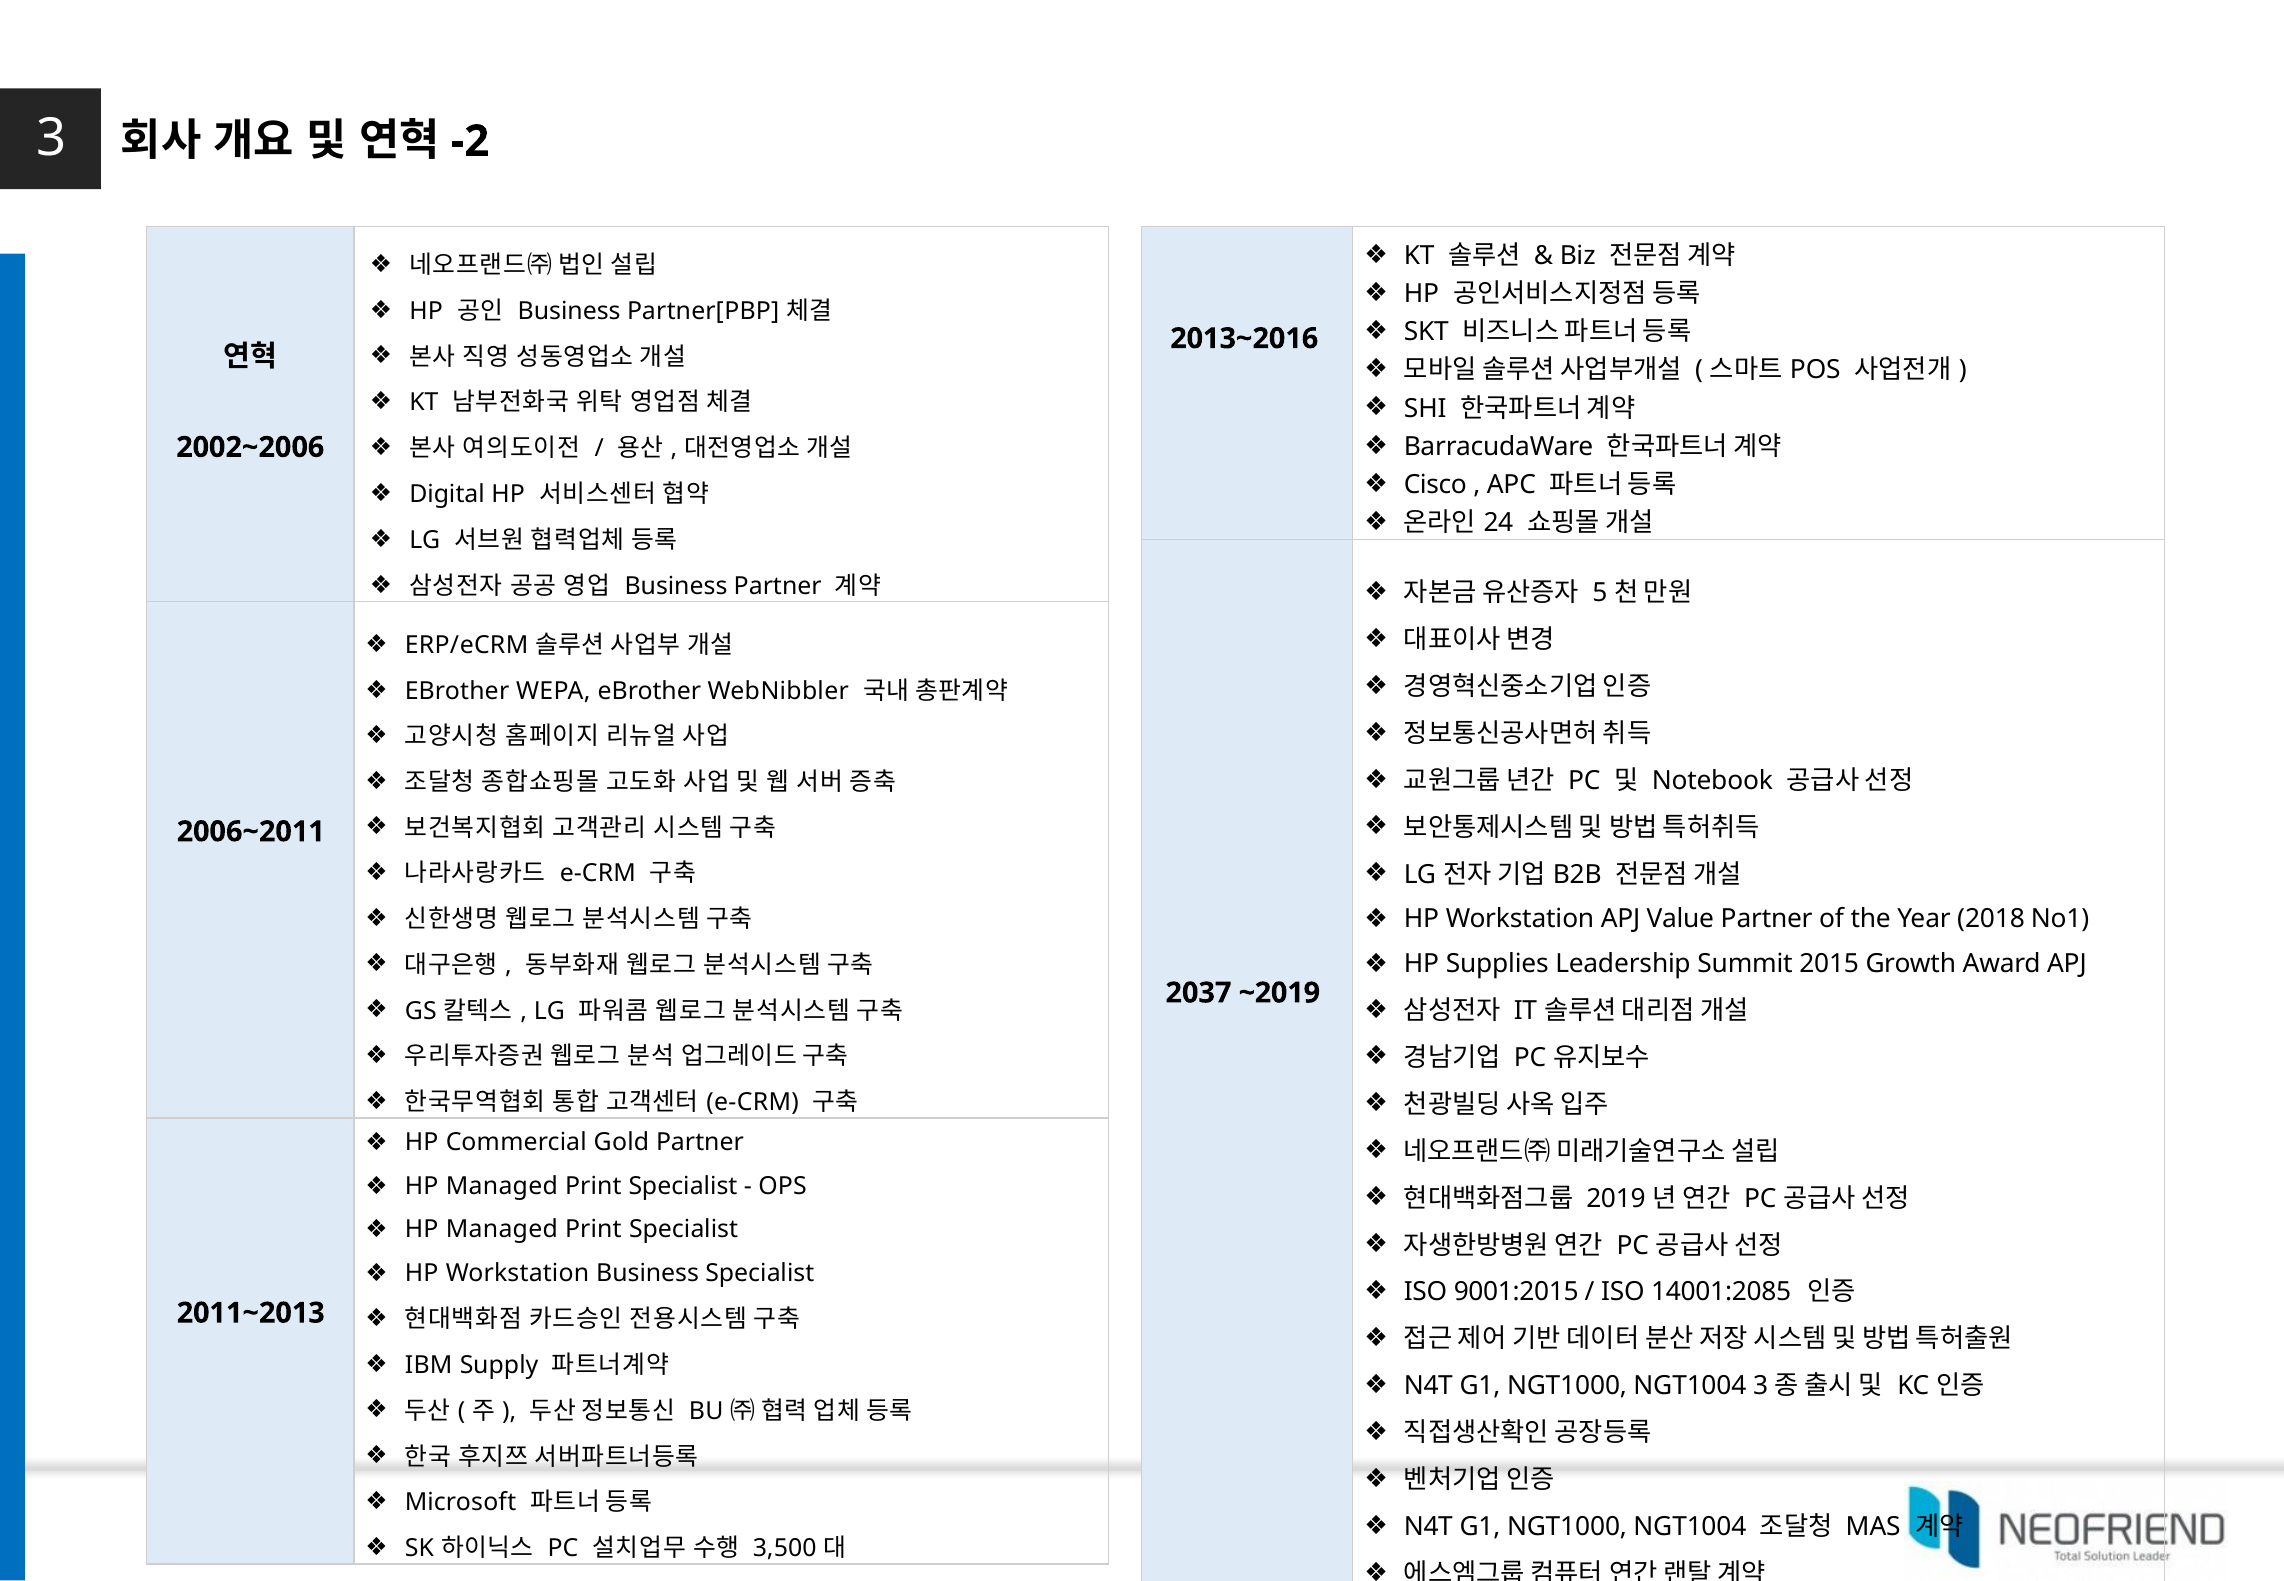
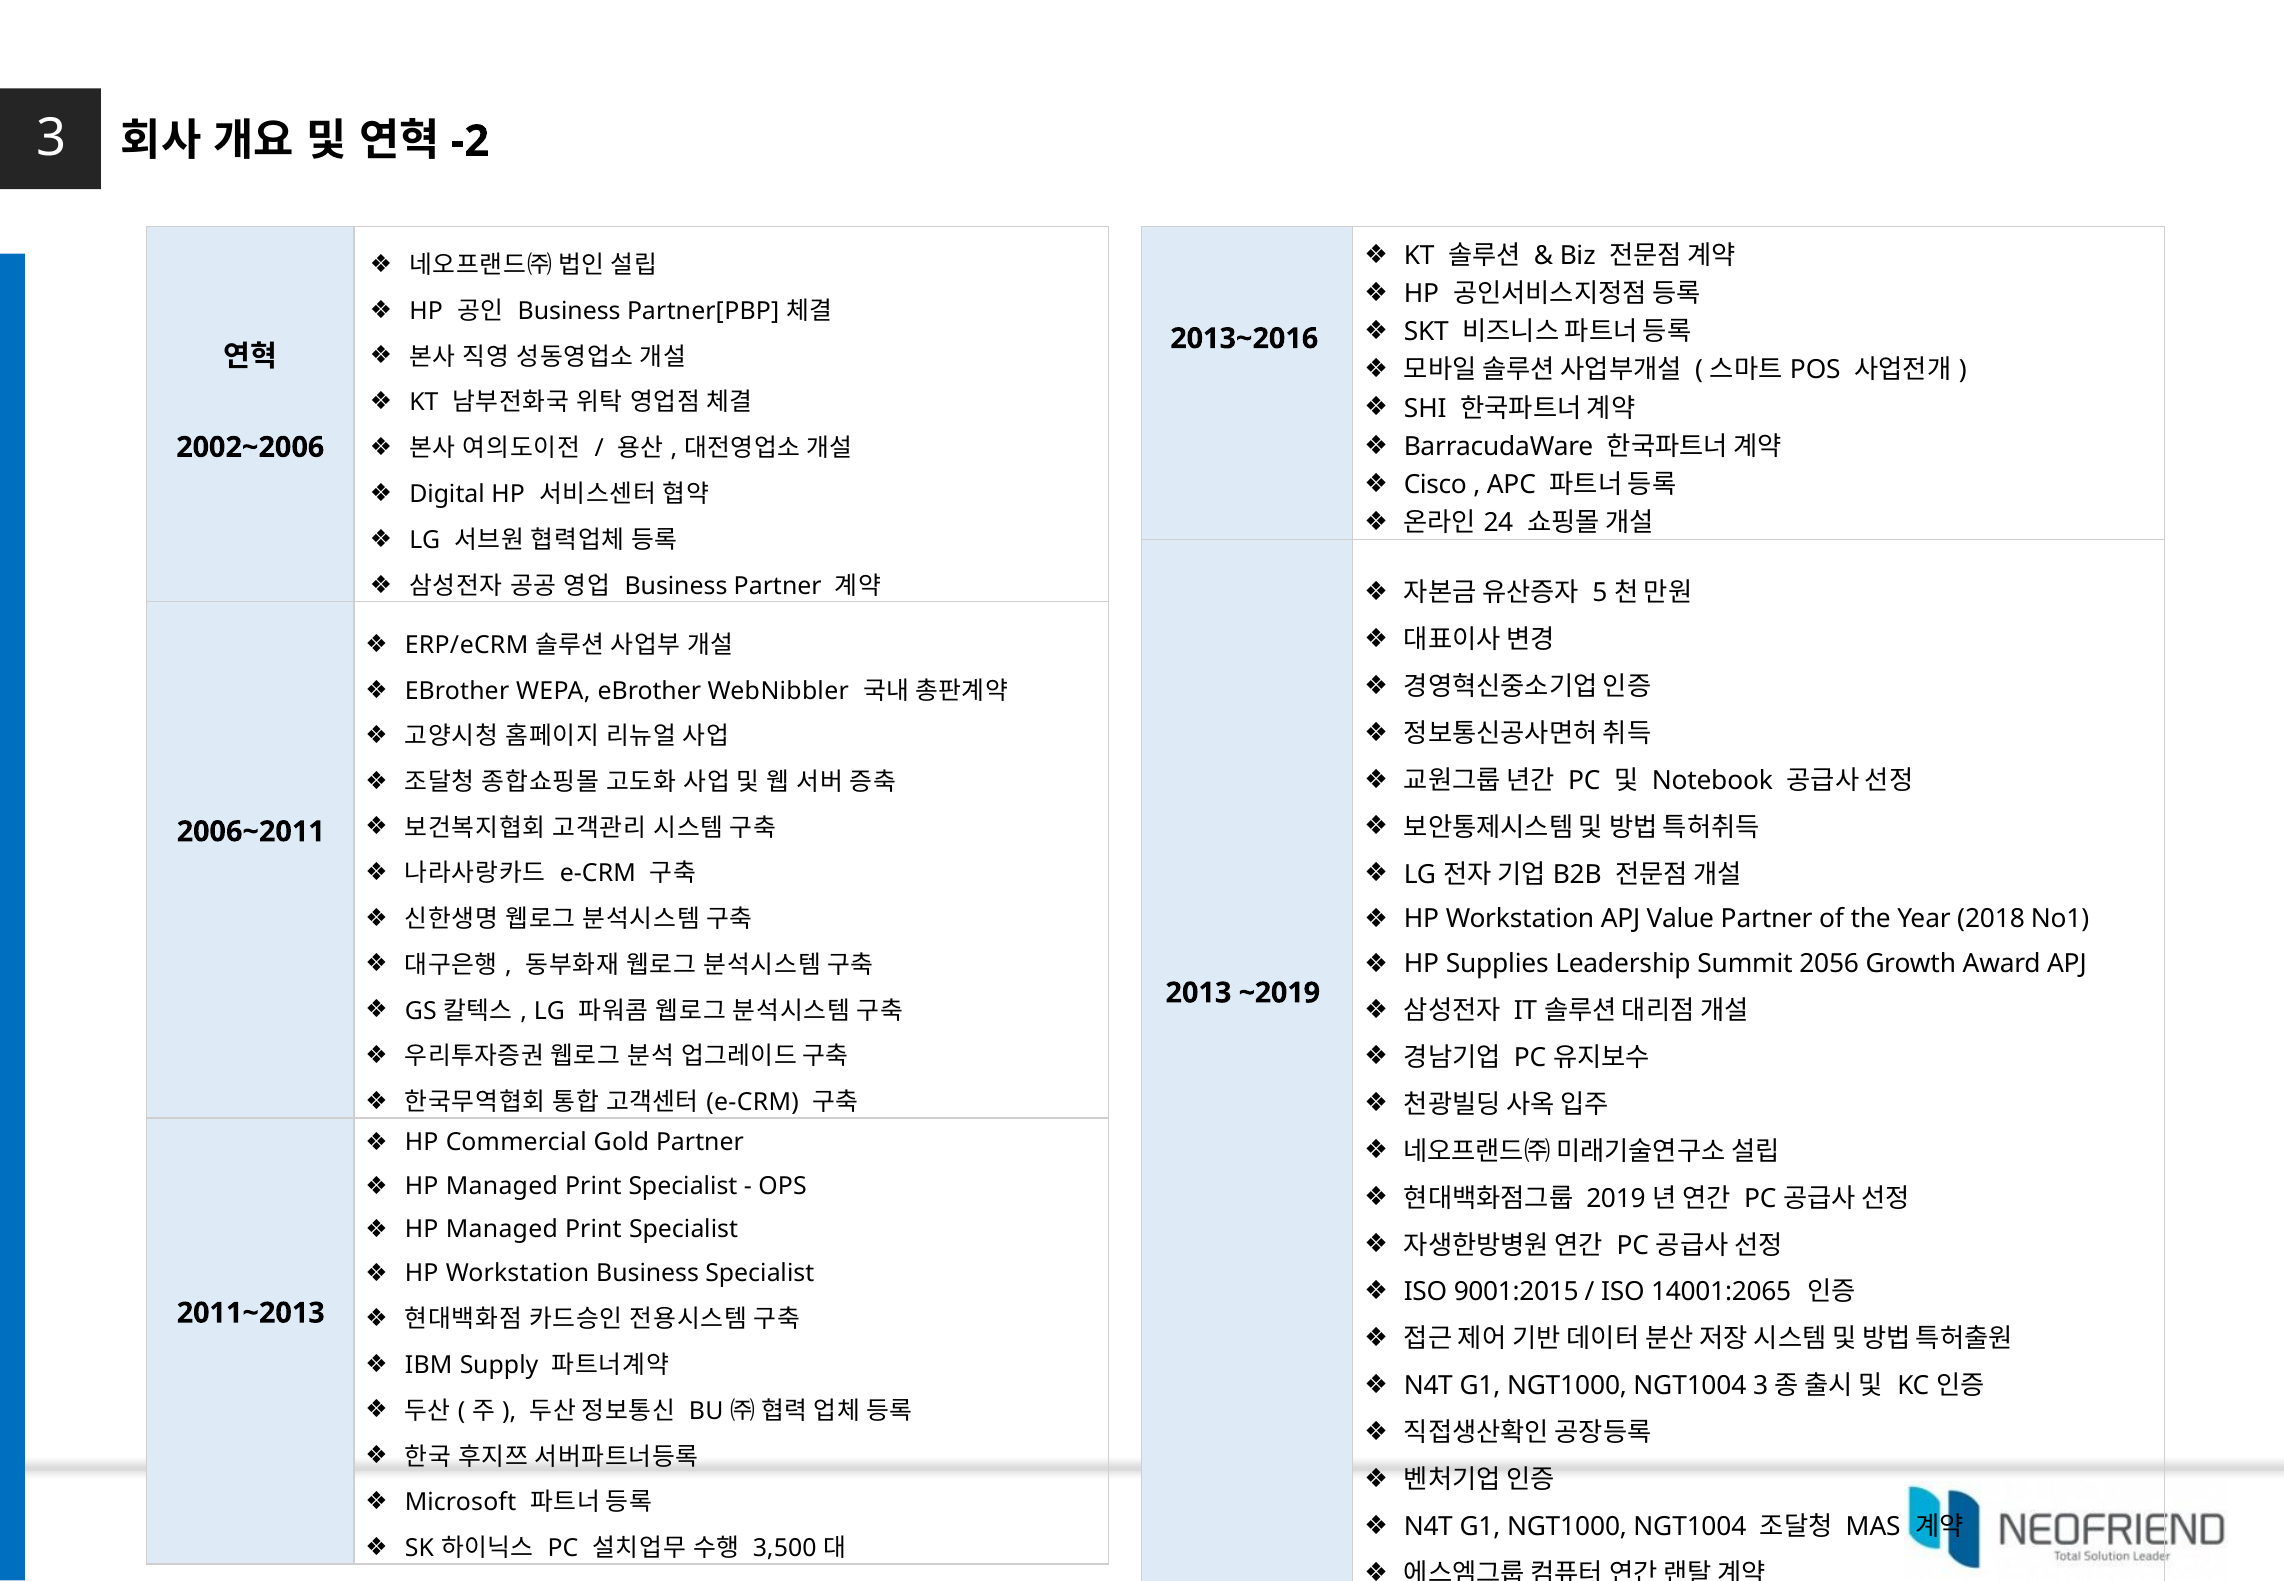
2015: 2015 -> 2056
2037: 2037 -> 2013
14001:2085: 14001:2085 -> 14001:2065
